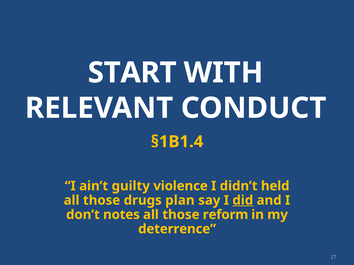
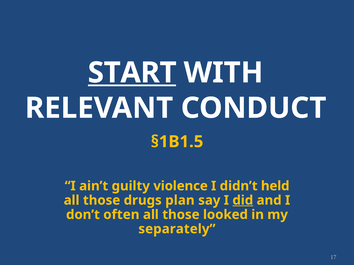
START underline: none -> present
§1B1.4: §1B1.4 -> §1B1.5
notes: notes -> often
reform: reform -> looked
deterrence: deterrence -> separately
